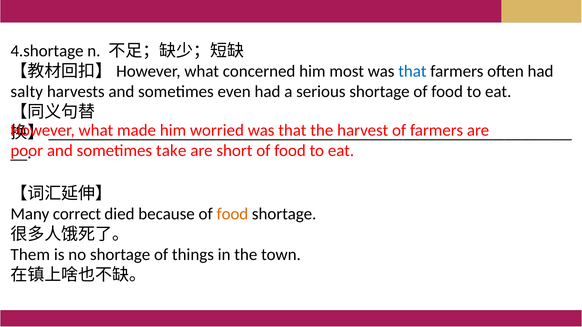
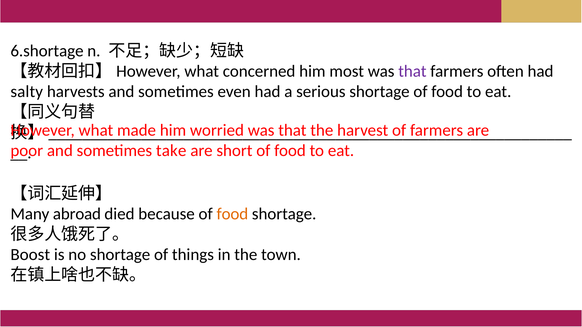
4.shortage: 4.shortage -> 6.shortage
that at (412, 71) colour: blue -> purple
correct: correct -> abroad
Them: Them -> Boost
